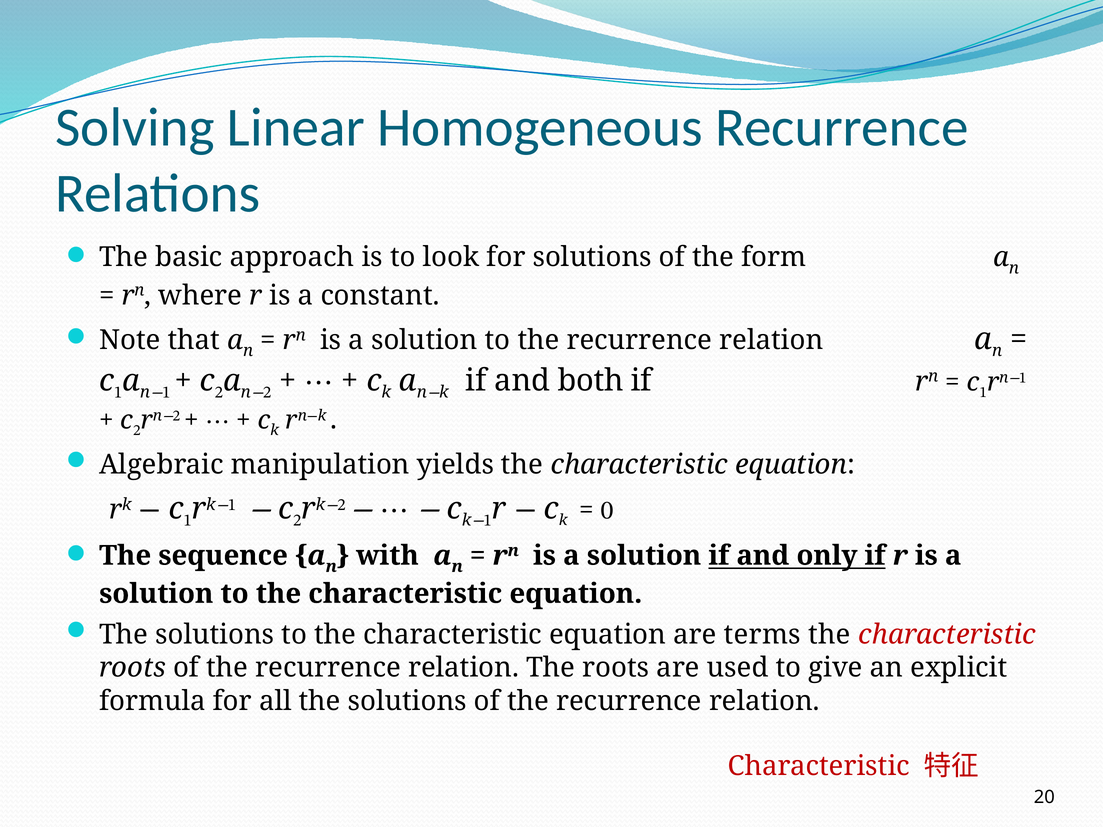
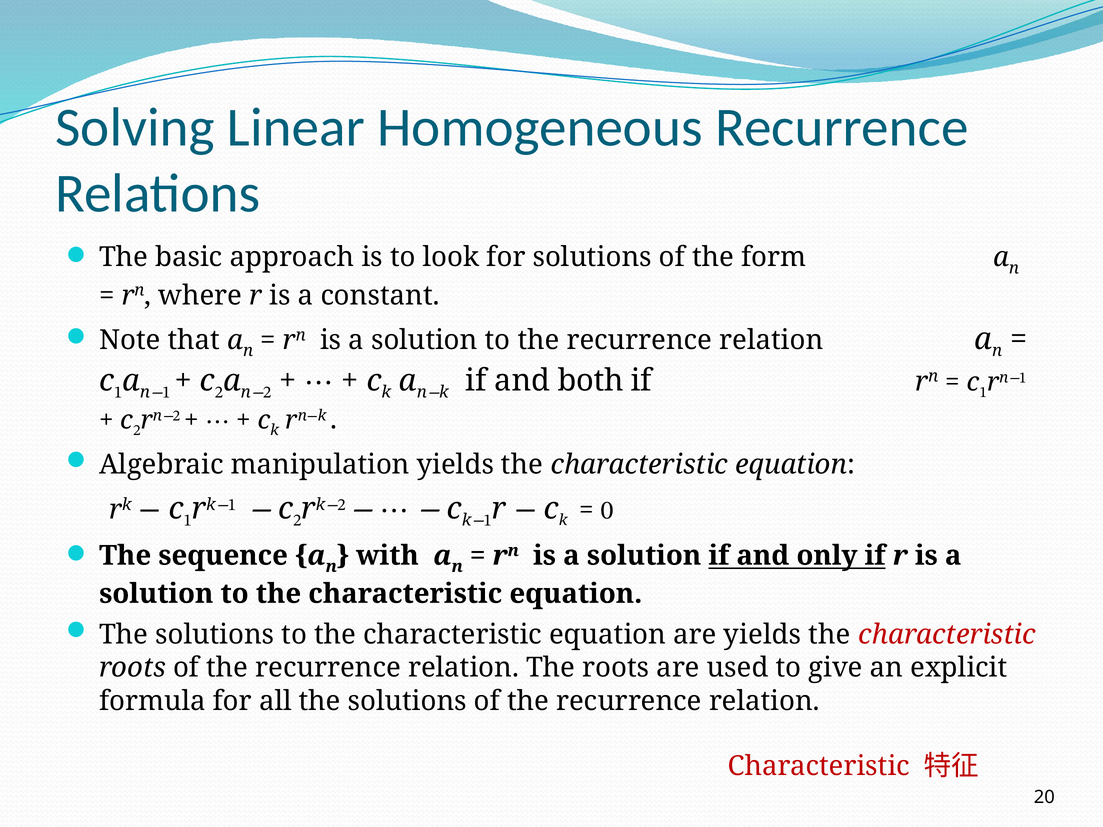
are terms: terms -> yields
